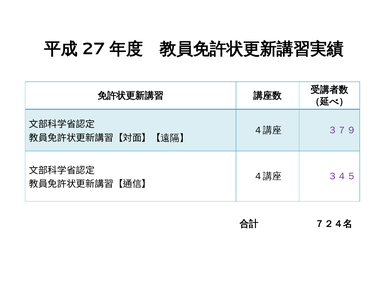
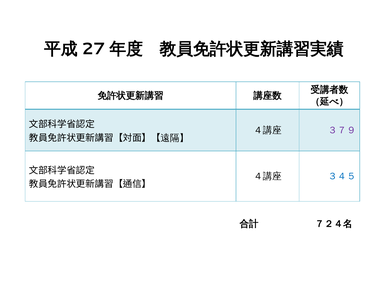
３４５ colour: purple -> blue
